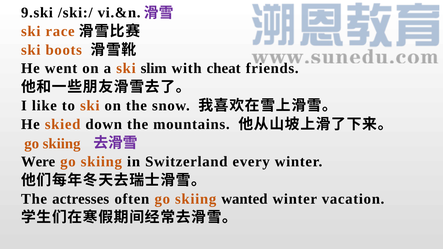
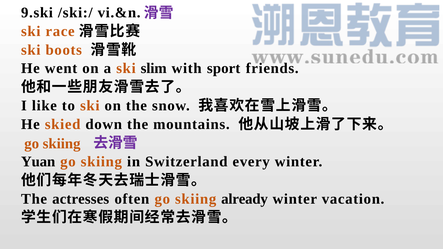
cheat: cheat -> sport
Were: Were -> Yuan
wanted: wanted -> already
